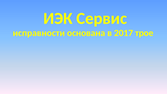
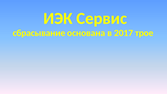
исправности: исправности -> сбрасывание
